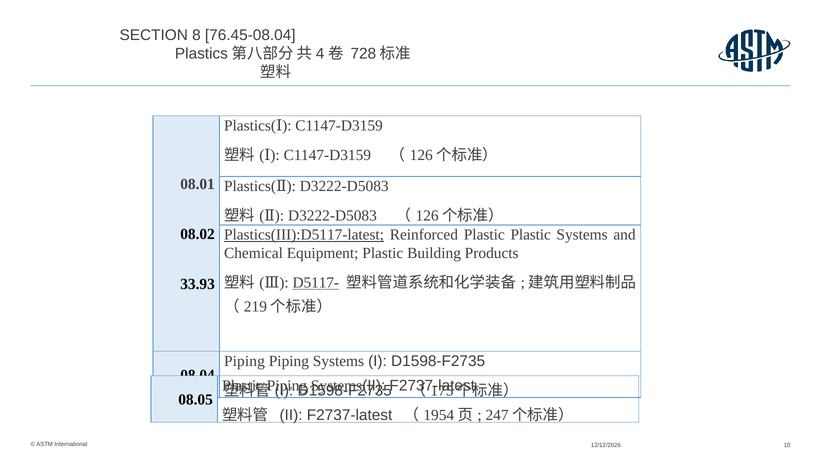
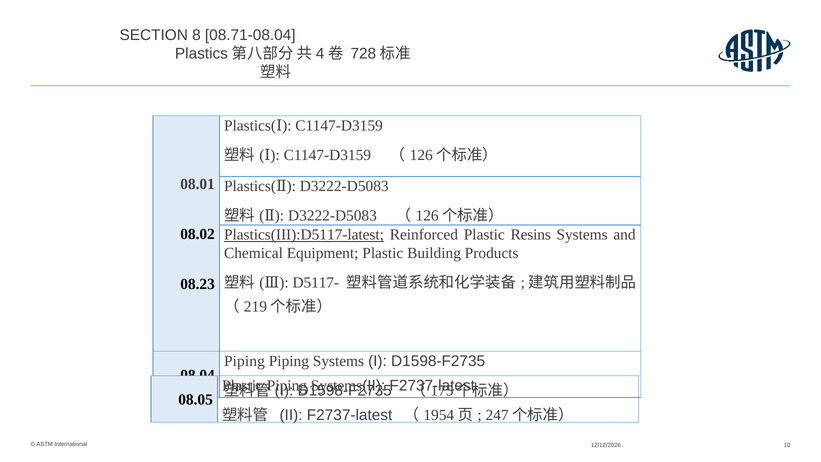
76.45-08.04: 76.45-08.04 -> 08.71-08.04
Plastic Plastic: Plastic -> Resins
D5117- underline: present -> none
33.93: 33.93 -> 08.23
